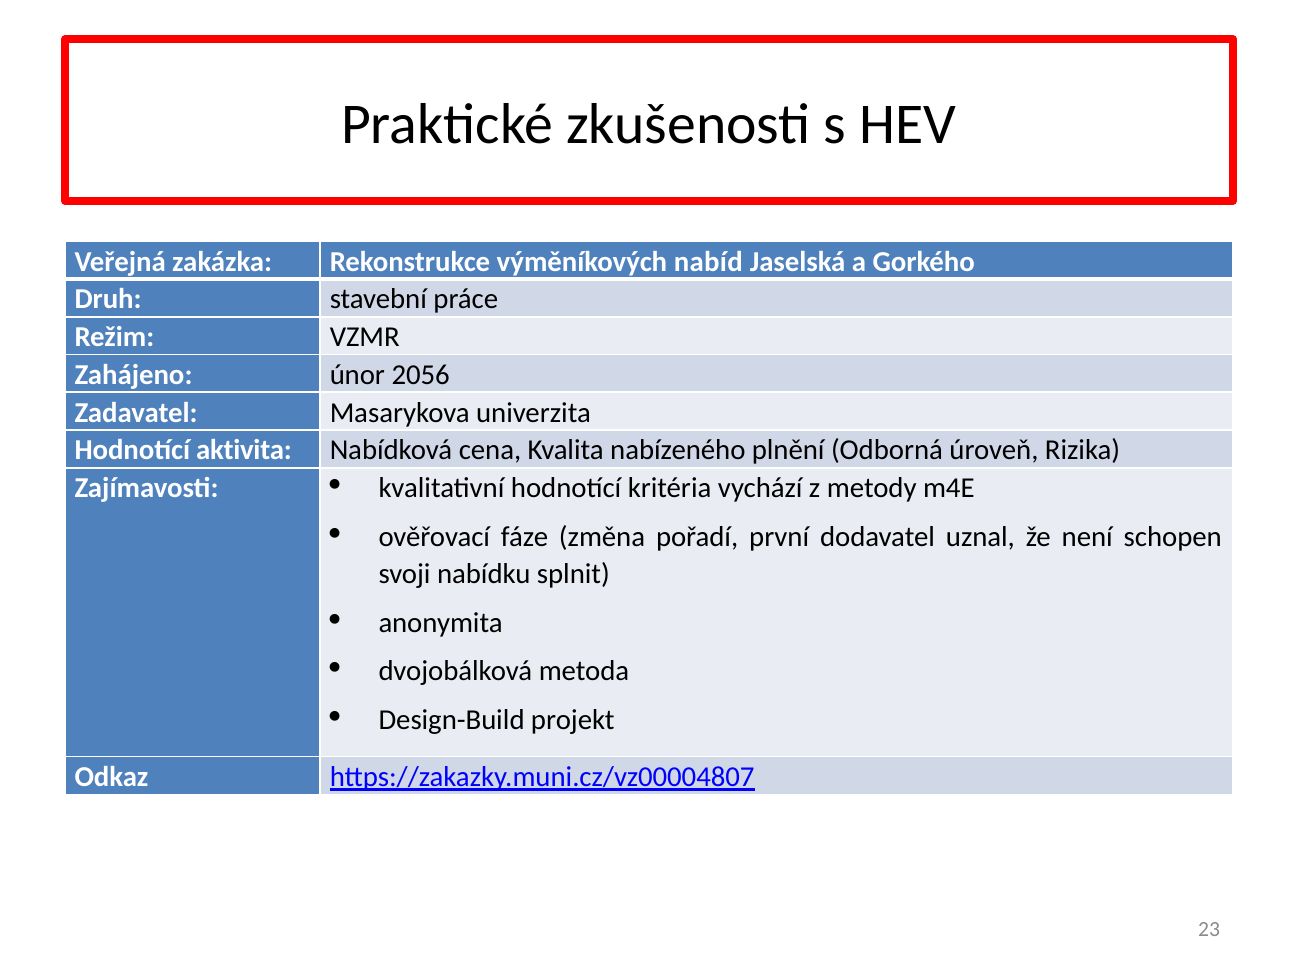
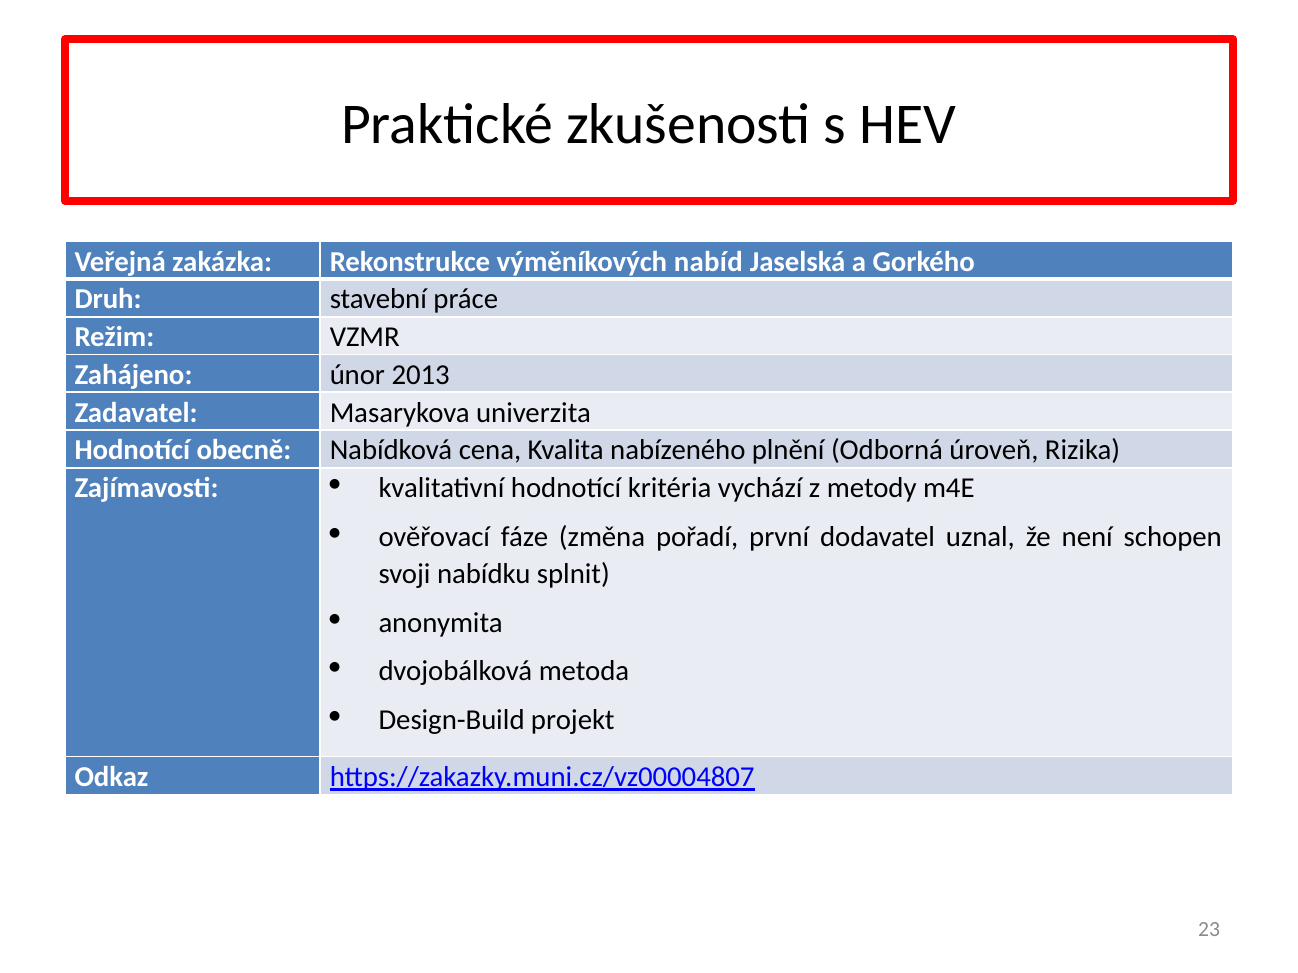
2056: 2056 -> 2013
aktivita: aktivita -> obecně
